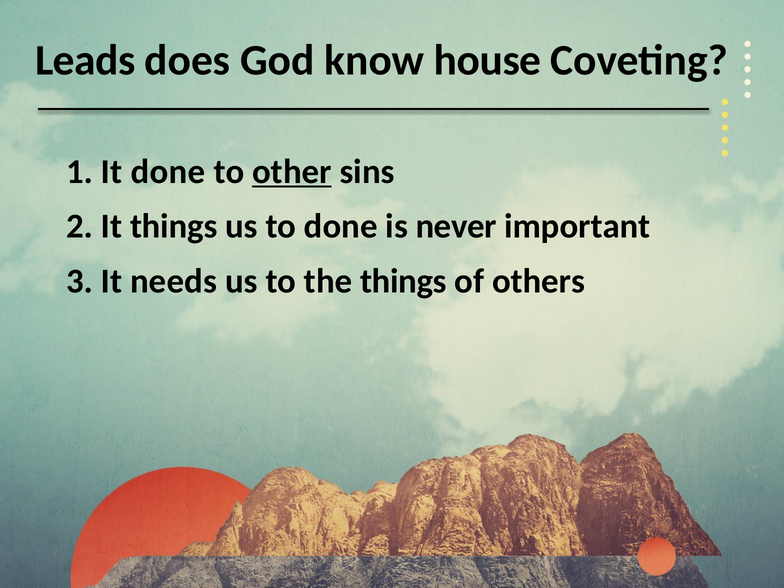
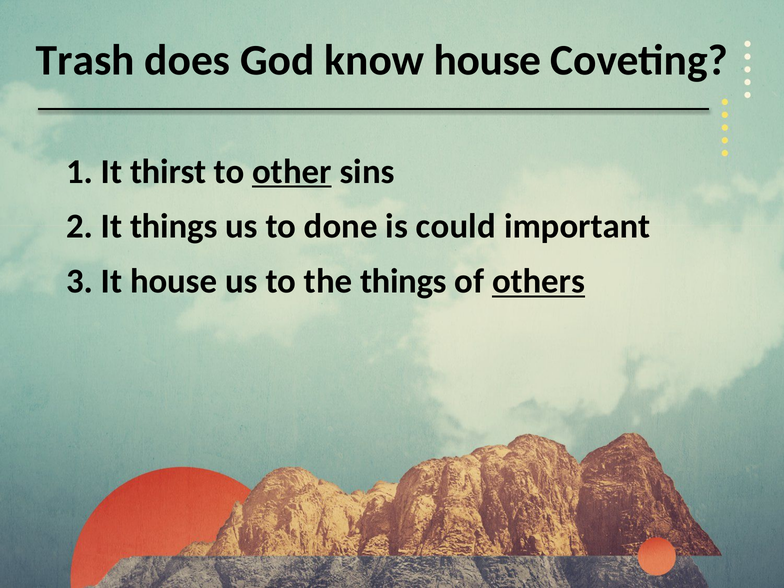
Leads: Leads -> Trash
It done: done -> thirst
never: never -> could
It needs: needs -> house
others underline: none -> present
